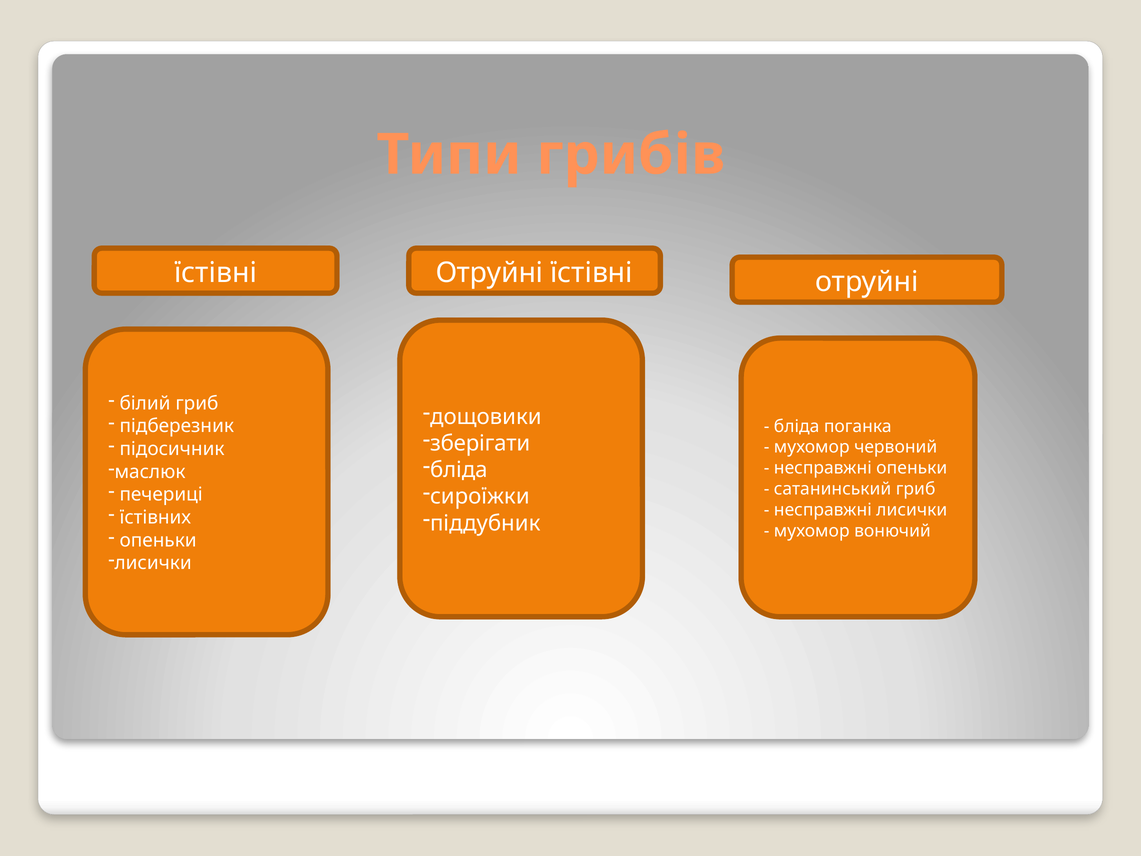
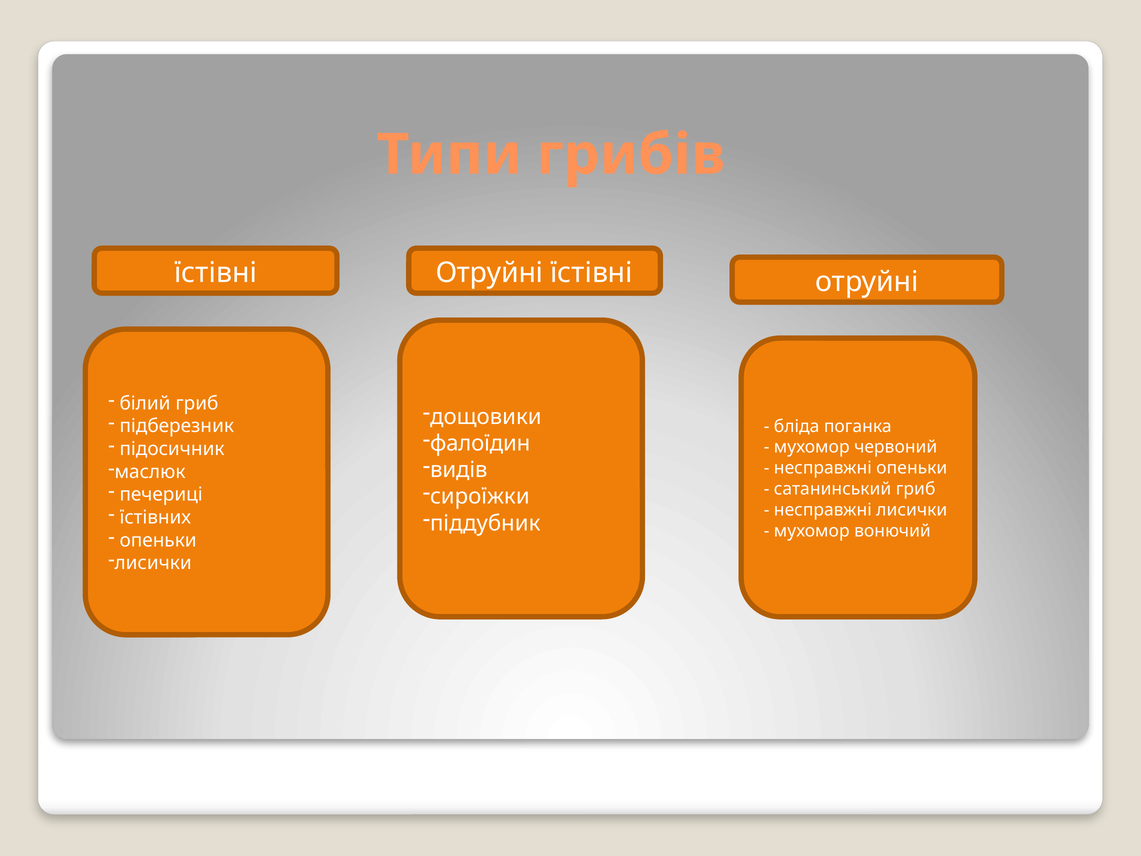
зберігати: зберігати -> фалоїдин
бліда at (459, 470): бліда -> видів
